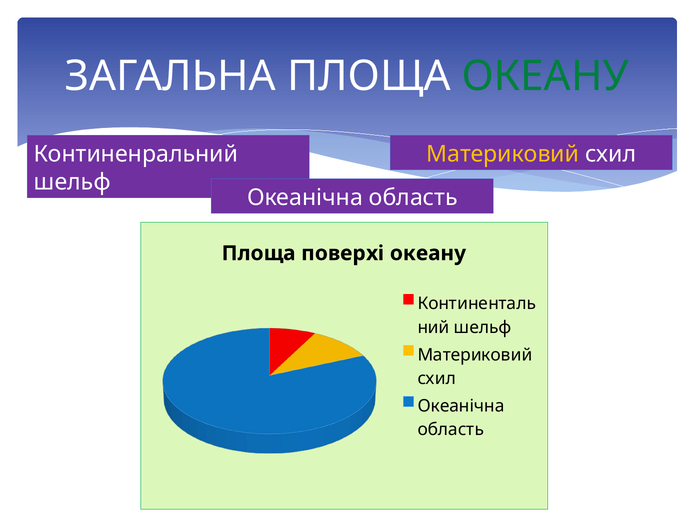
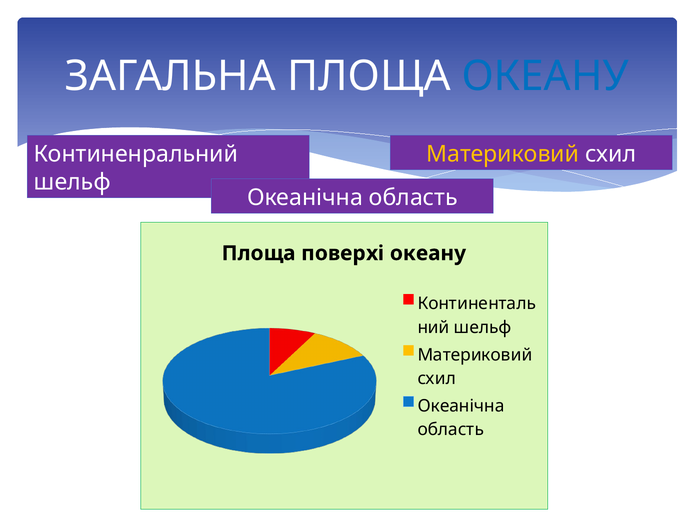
ОКЕАНУ at (545, 76) colour: green -> blue
